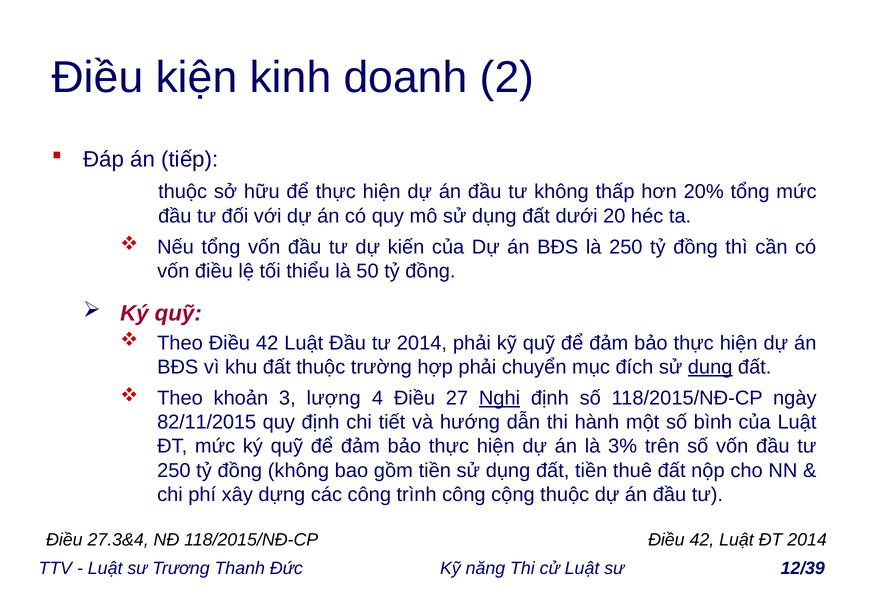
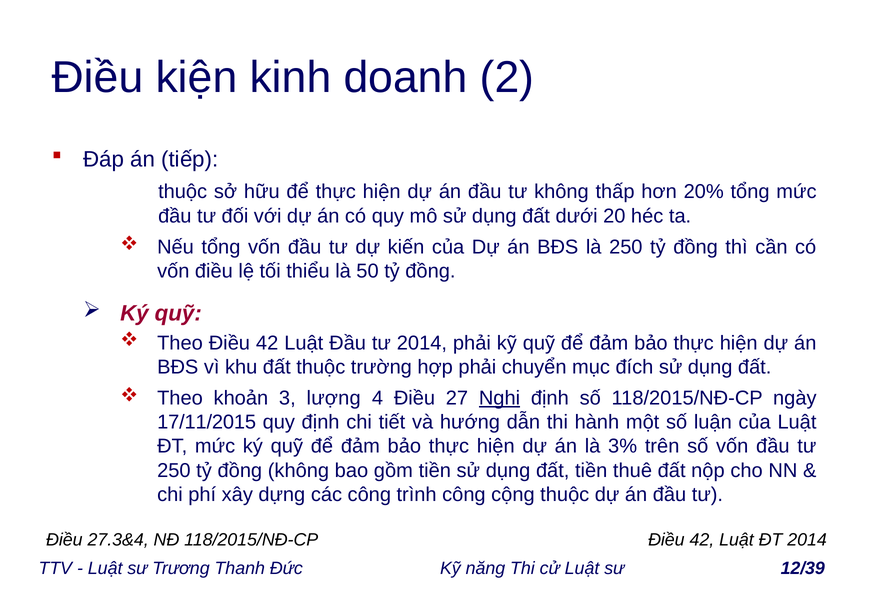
dụng at (710, 367) underline: present -> none
82/11/2015: 82/11/2015 -> 17/11/2015
bình: bình -> luận
